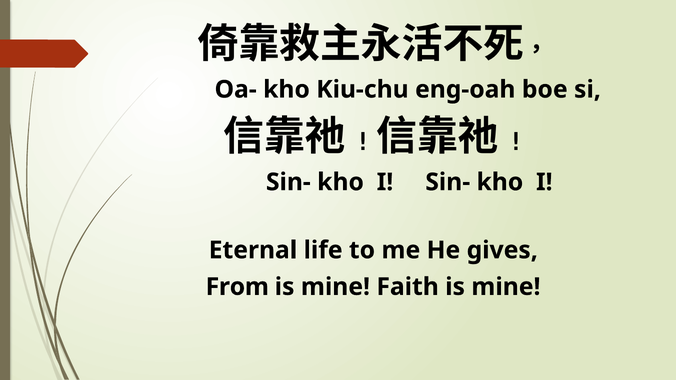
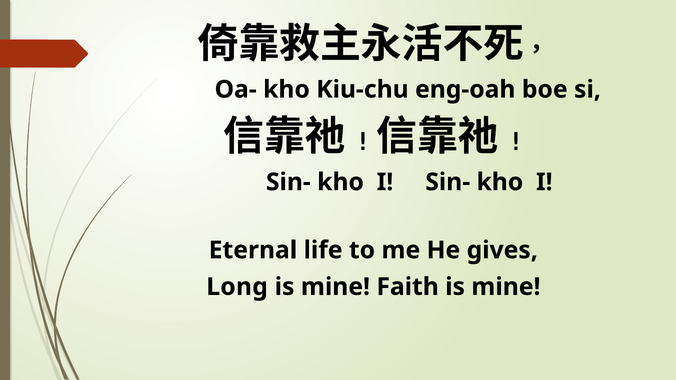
From: From -> Long
